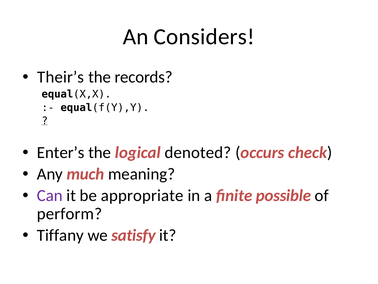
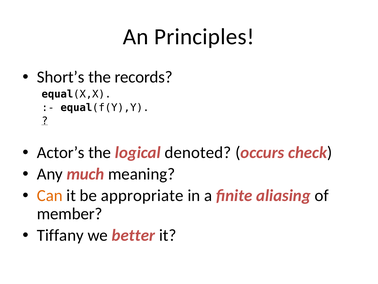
Considers: Considers -> Principles
Their’s: Their’s -> Short’s
Enter’s: Enter’s -> Actor’s
Can colour: purple -> orange
possible: possible -> aliasing
perform: perform -> member
satisfy: satisfy -> better
